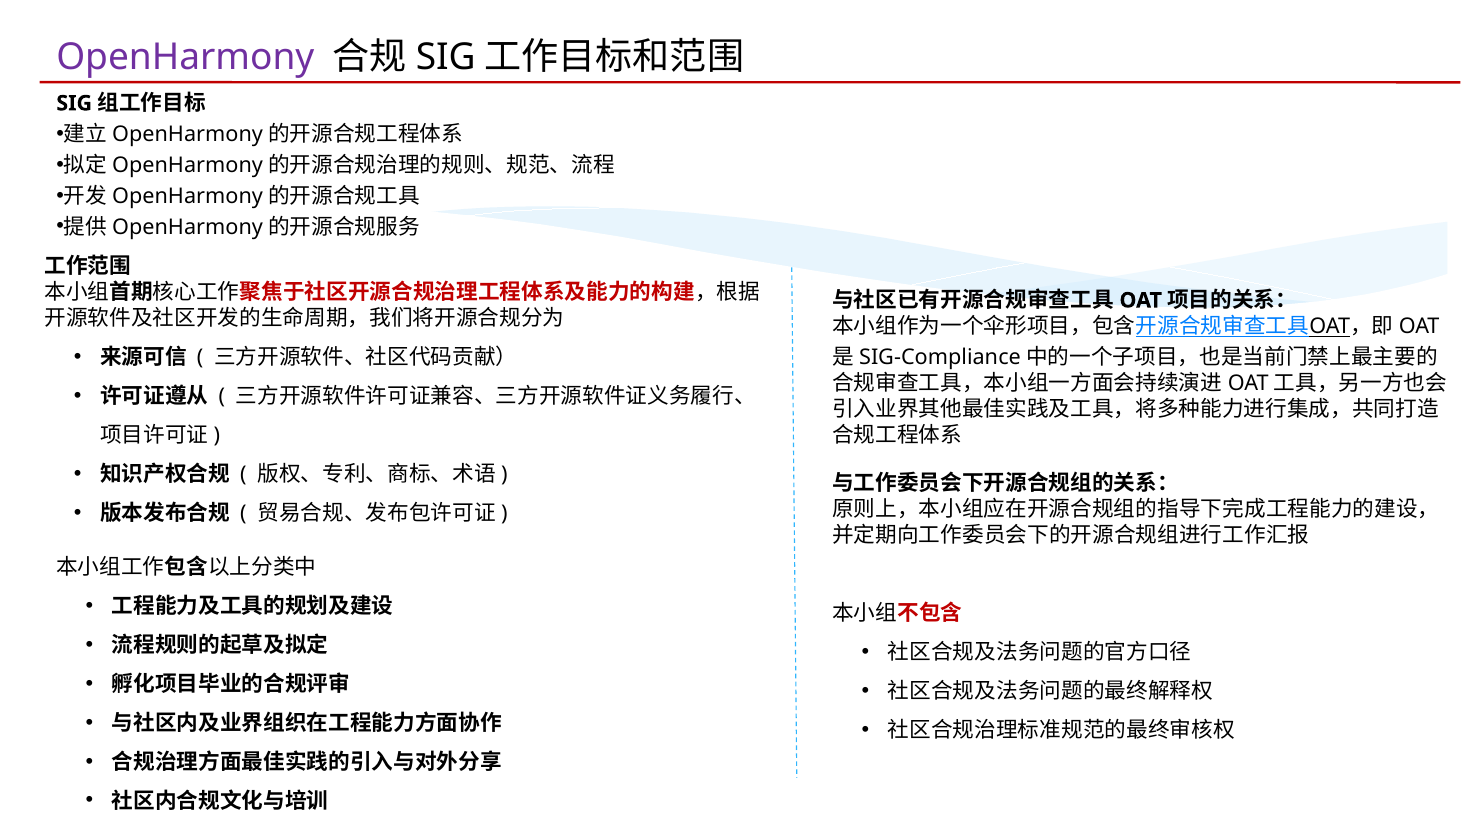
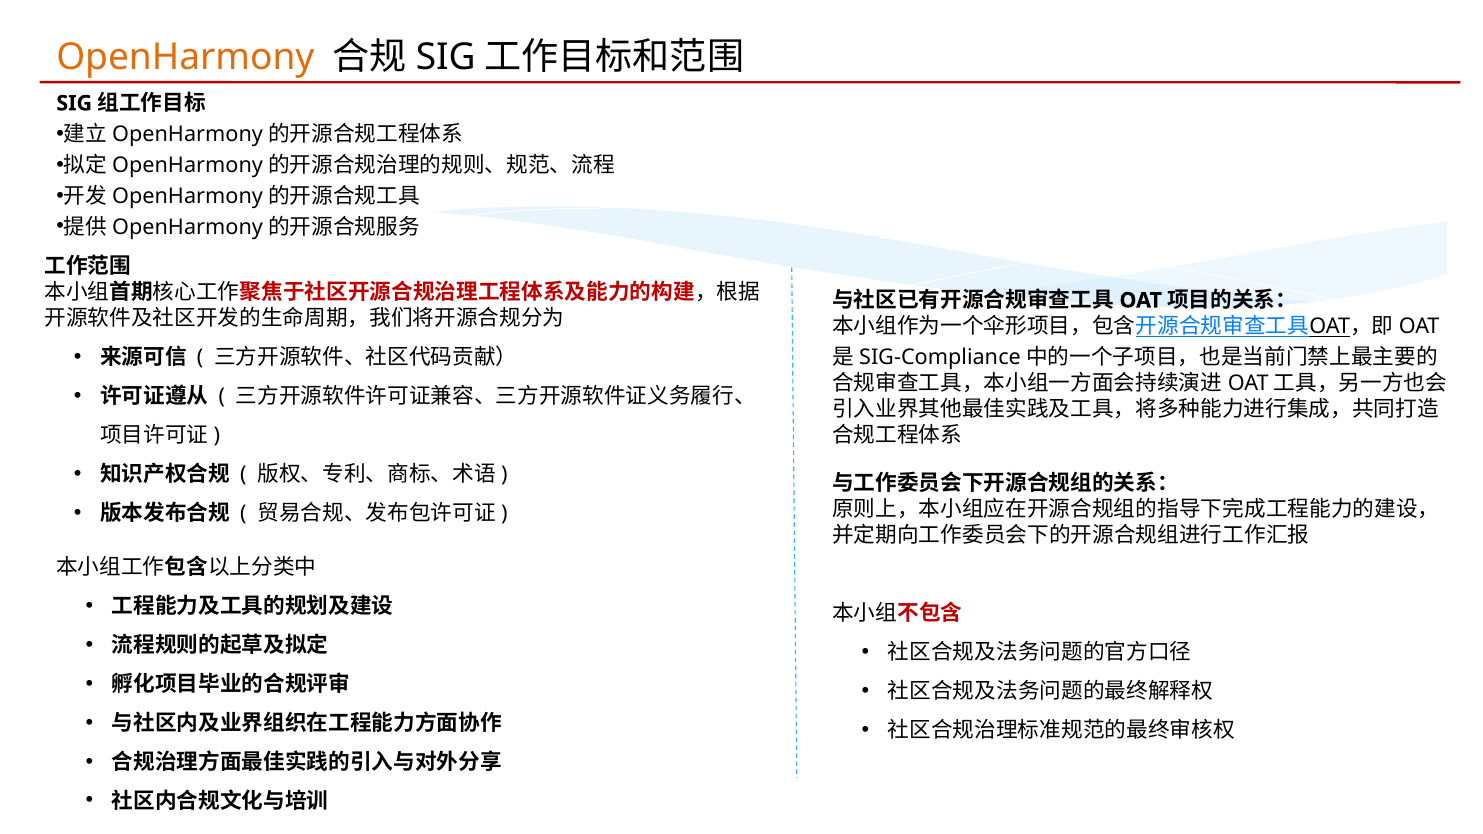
OpenHarmony colour: purple -> orange
